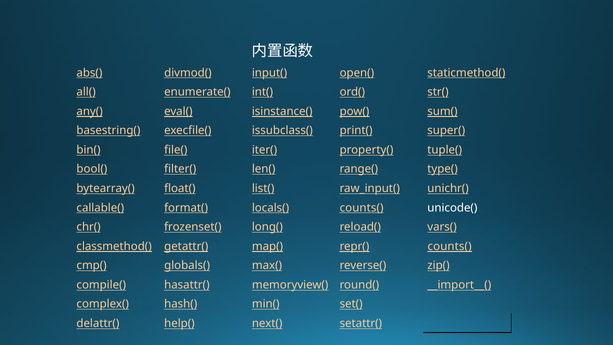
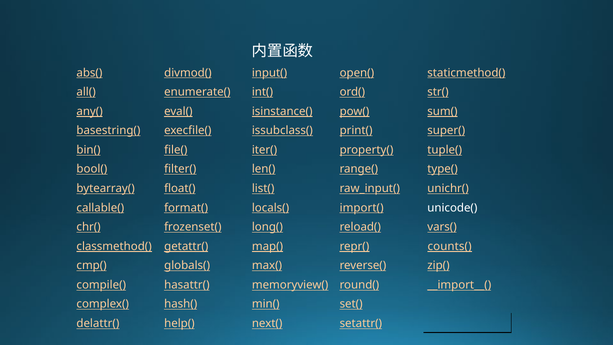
locals( counts(: counts( -> import(
